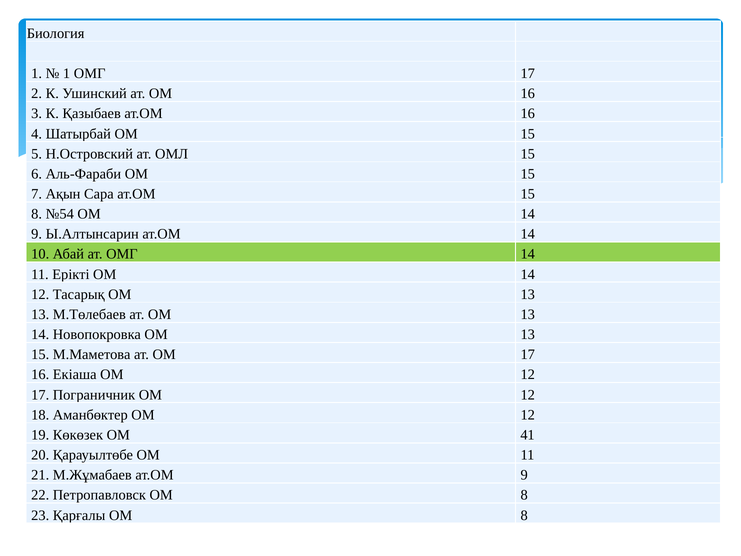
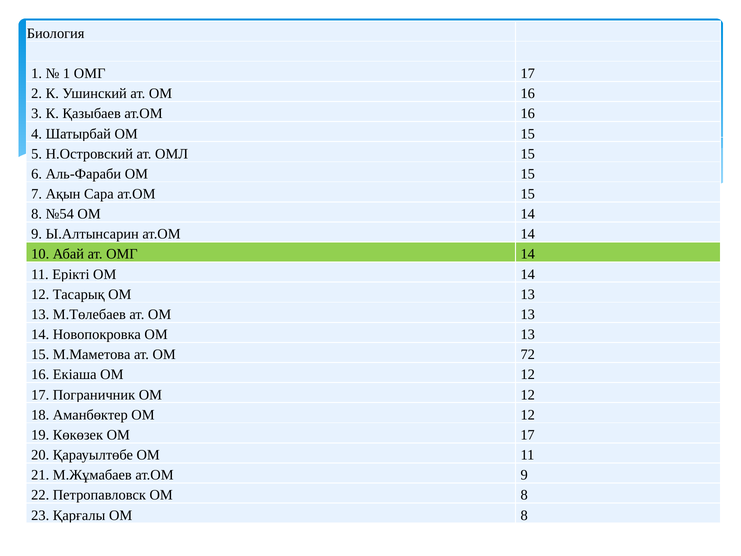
ОМ 17: 17 -> 72
ОМ 41: 41 -> 17
